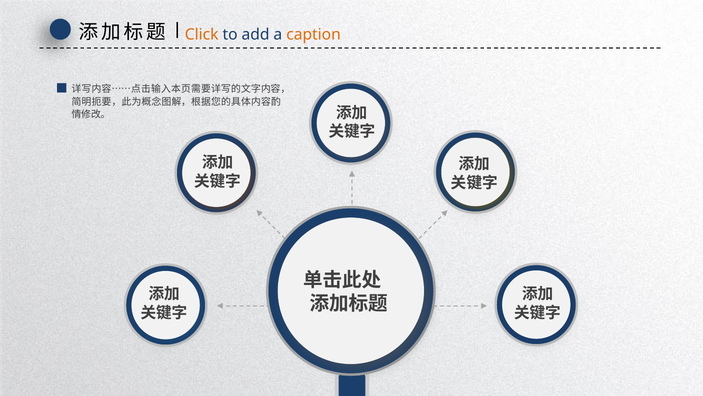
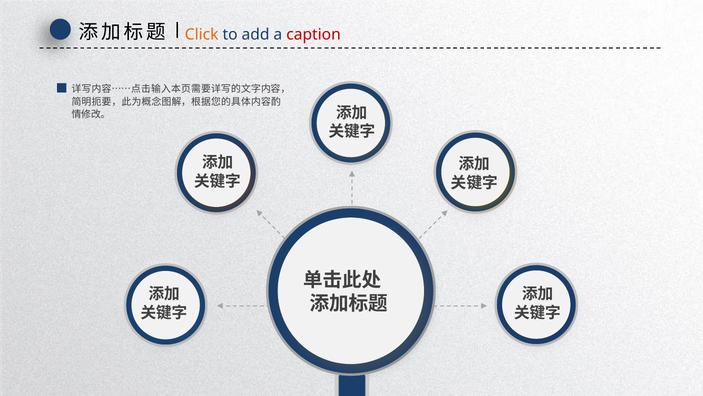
caption colour: orange -> red
